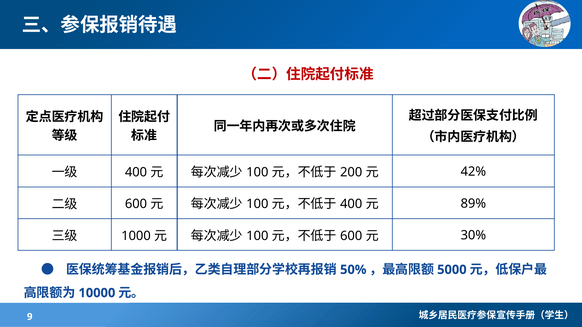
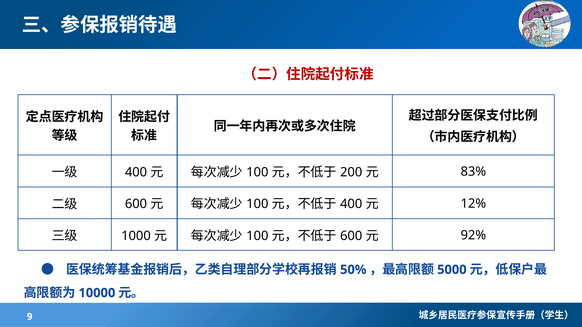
42%: 42% -> 83%
89%: 89% -> 12%
30%: 30% -> 92%
